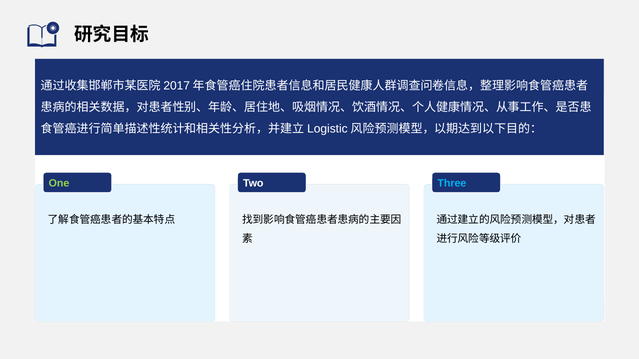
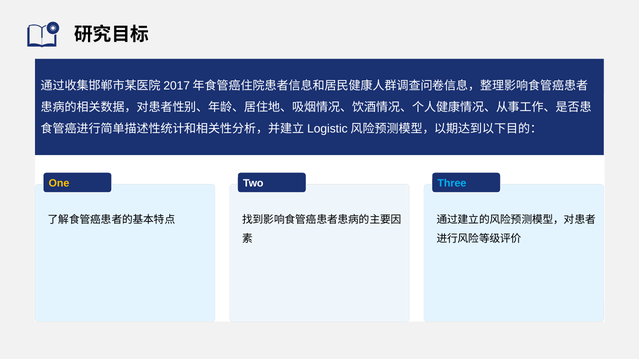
One colour: light green -> yellow
